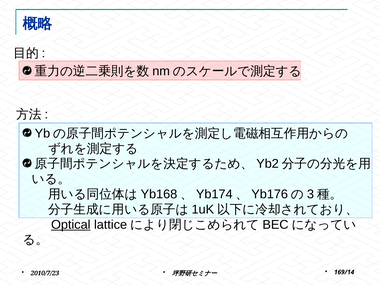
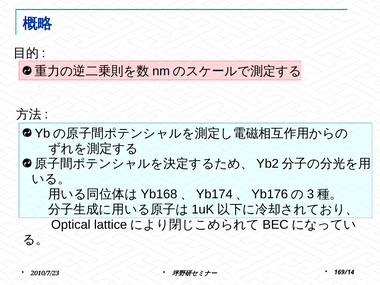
Optical underline: present -> none
